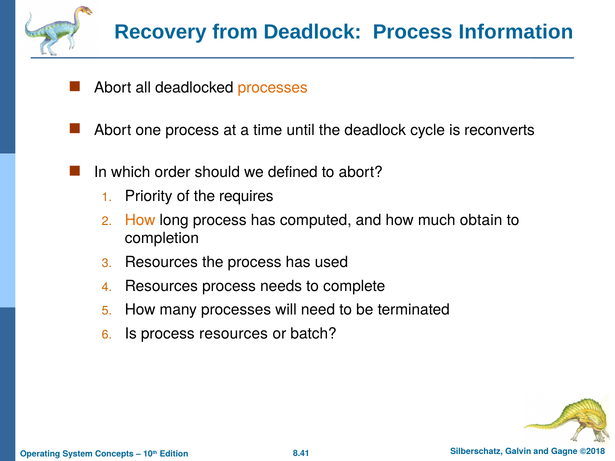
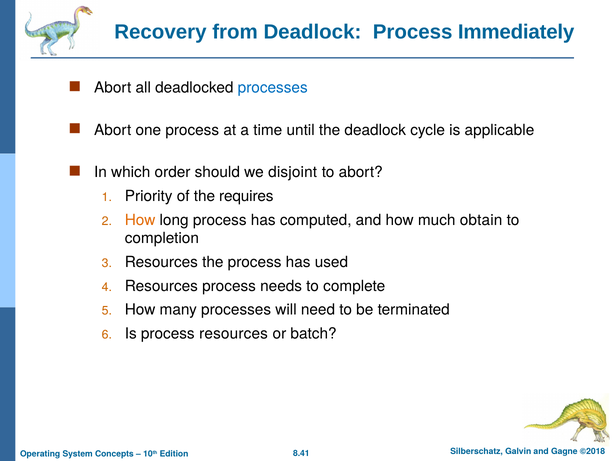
Information: Information -> Immediately
processes at (273, 88) colour: orange -> blue
reconverts: reconverts -> applicable
defined: defined -> disjoint
